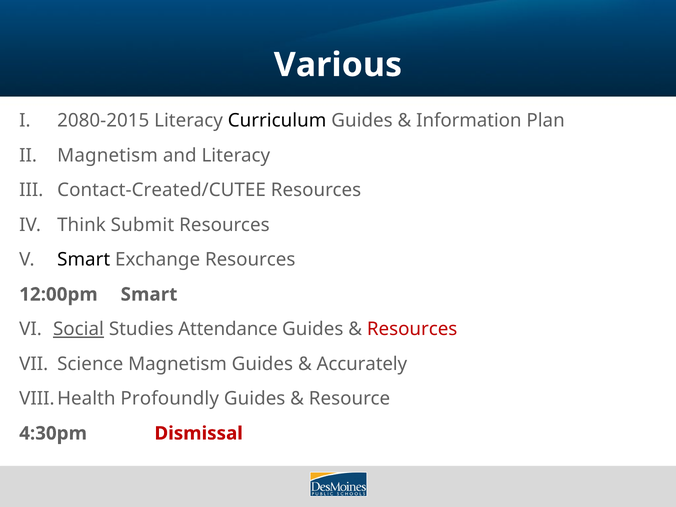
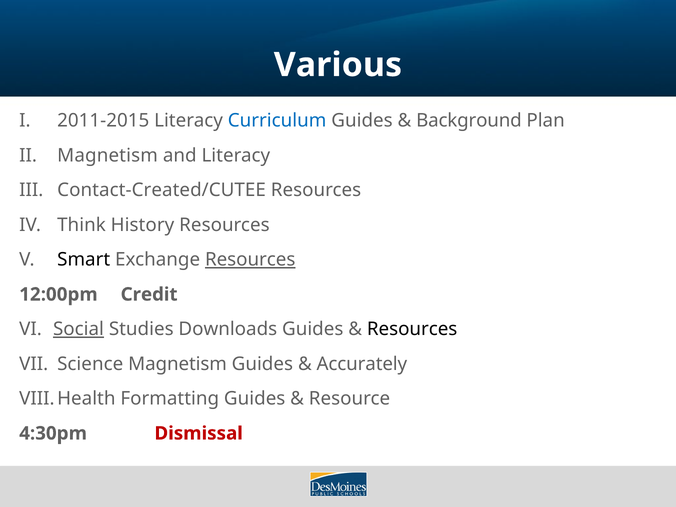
2080-2015: 2080-2015 -> 2011-2015
Curriculum colour: black -> blue
Information: Information -> Background
Submit: Submit -> History
Resources at (250, 260) underline: none -> present
12:00pm Smart: Smart -> Credit
Attendance: Attendance -> Downloads
Resources at (412, 329) colour: red -> black
Profoundly: Profoundly -> Formatting
